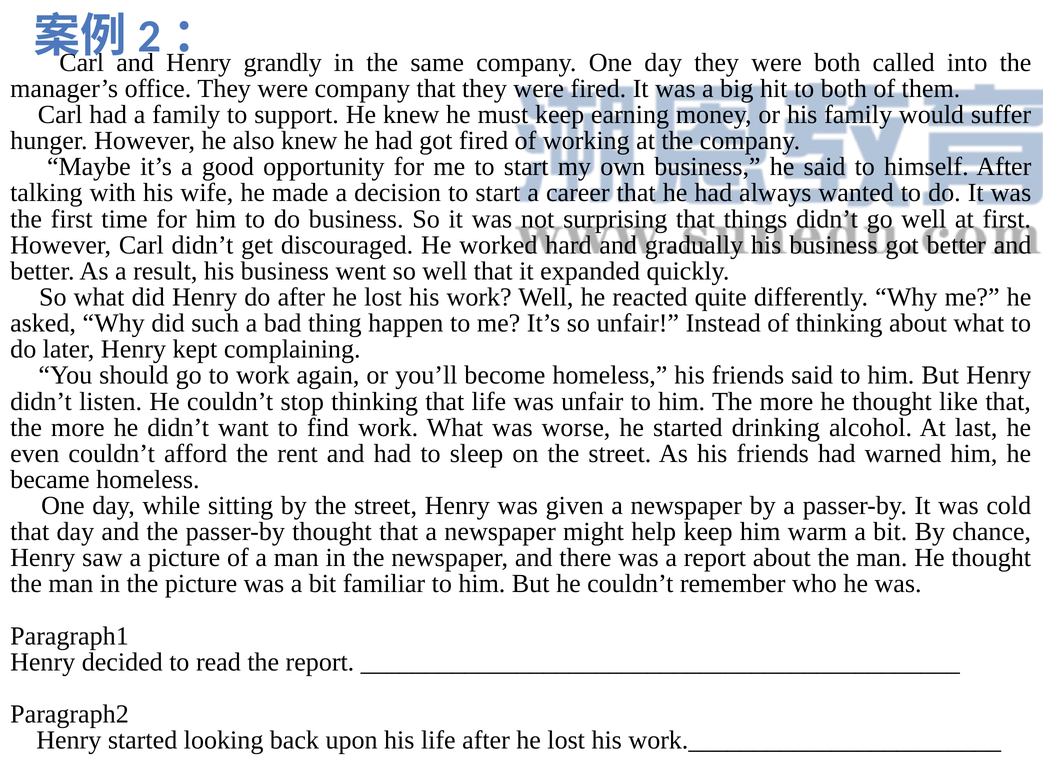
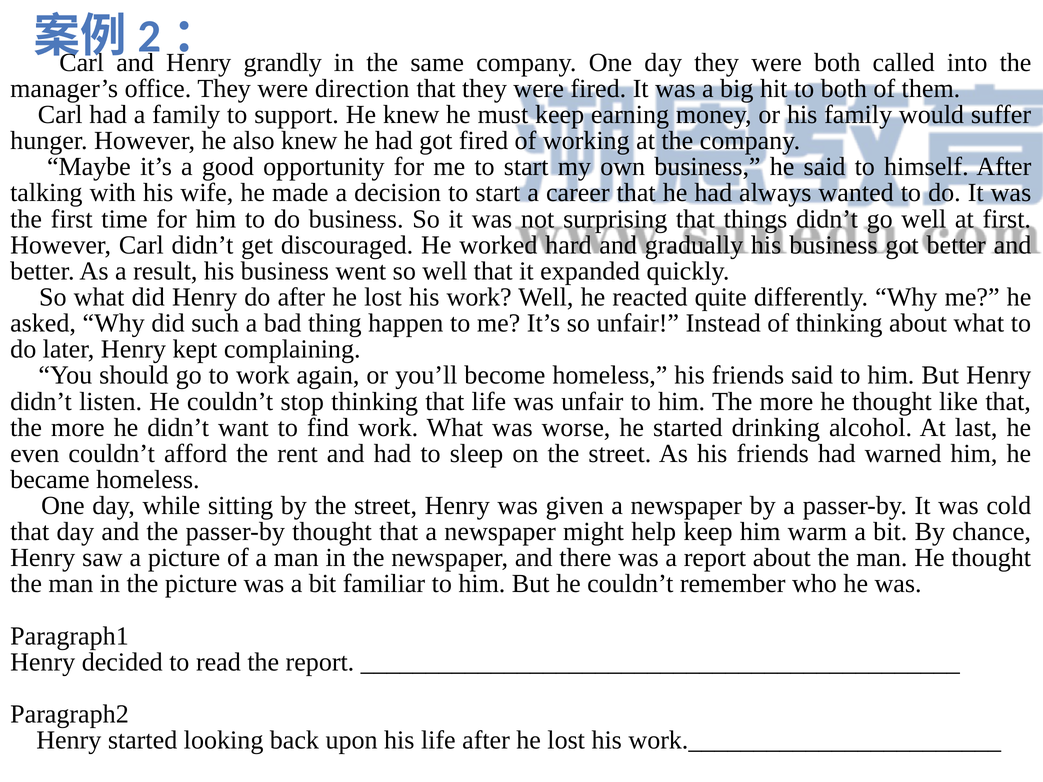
were company: company -> direction
